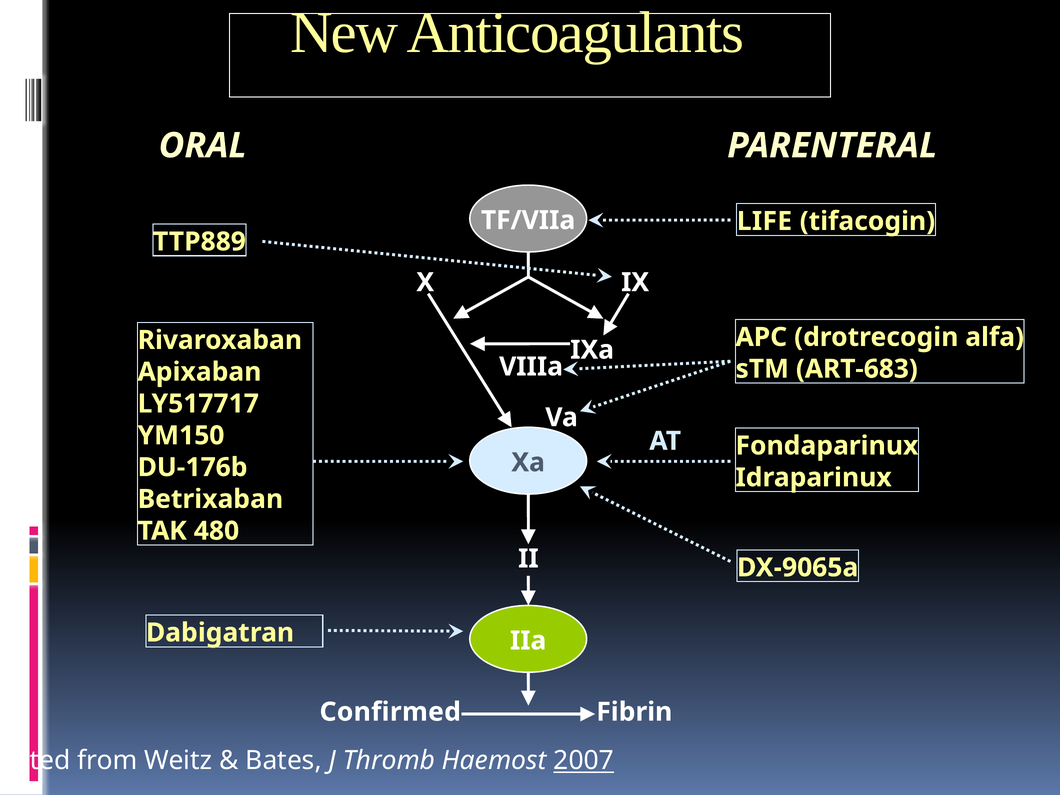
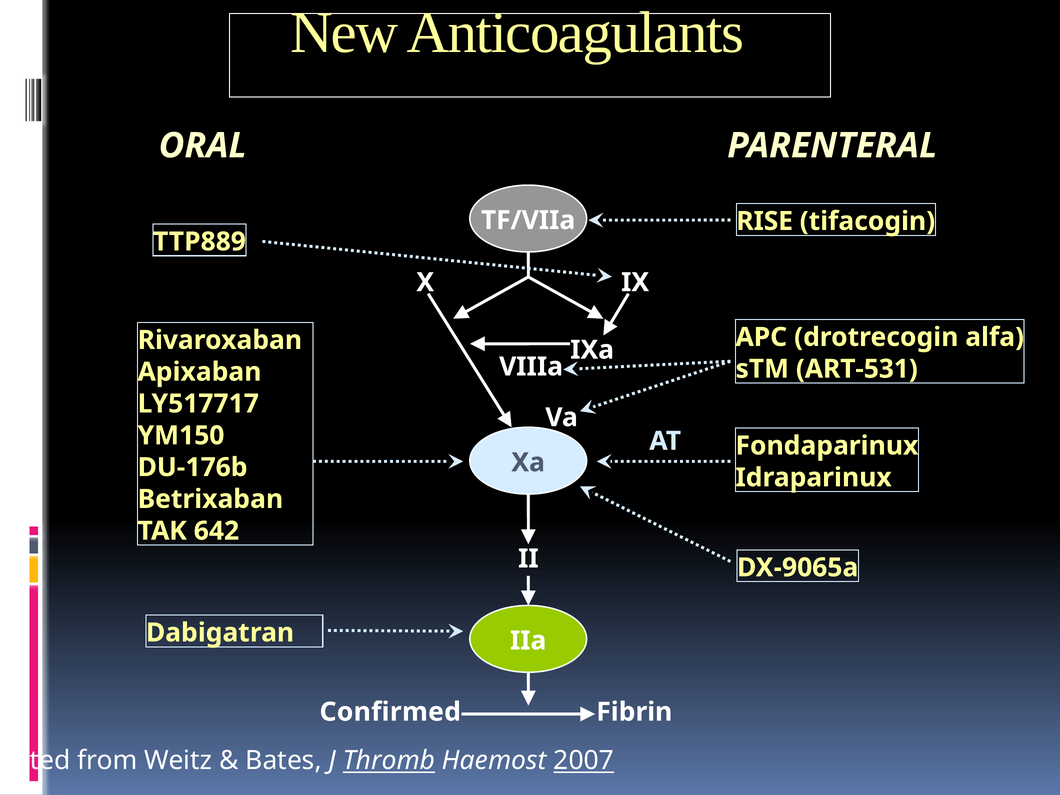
LIFE: LIFE -> RISE
ART-683: ART-683 -> ART-531
480: 480 -> 642
Thromb underline: none -> present
